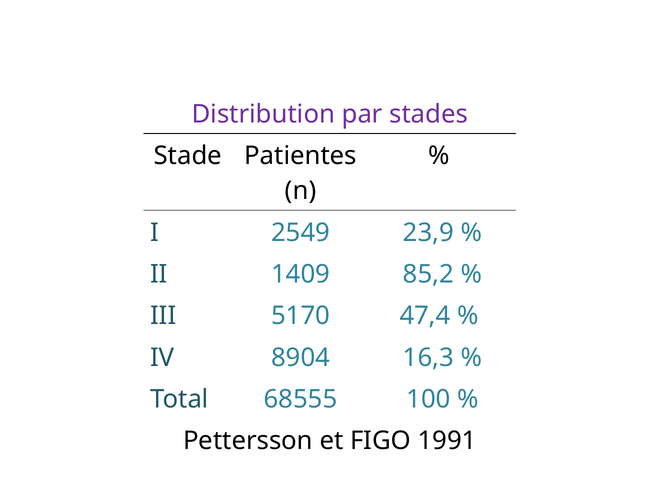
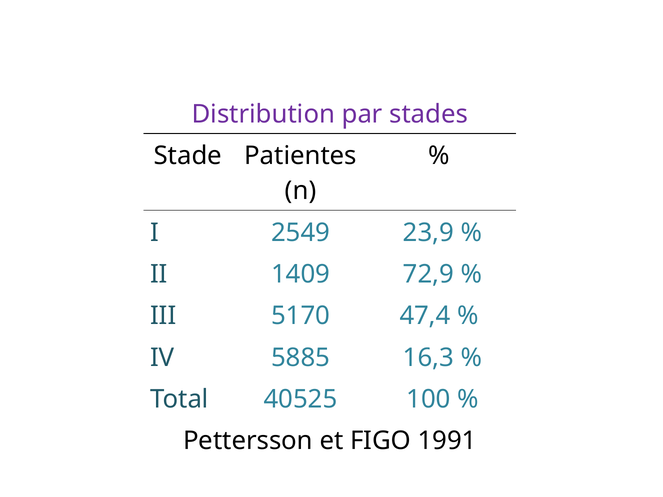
85,2: 85,2 -> 72,9
8904: 8904 -> 5885
68555: 68555 -> 40525
